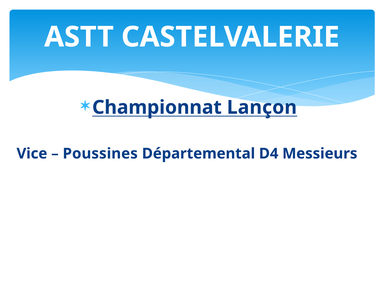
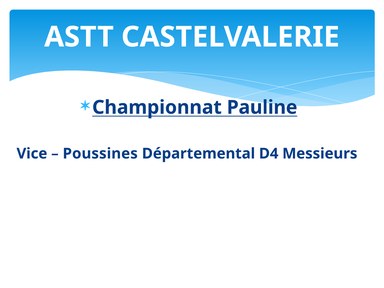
Lançon: Lançon -> Pauline
